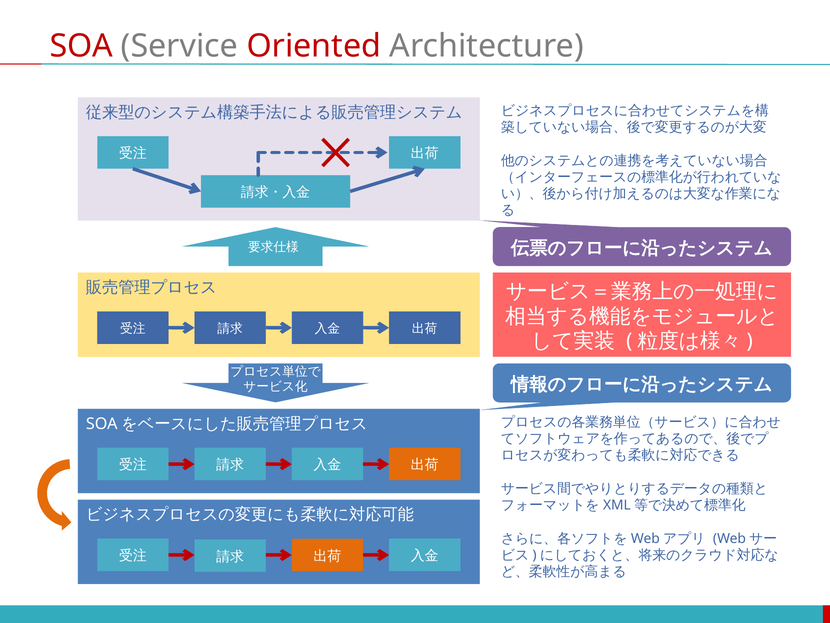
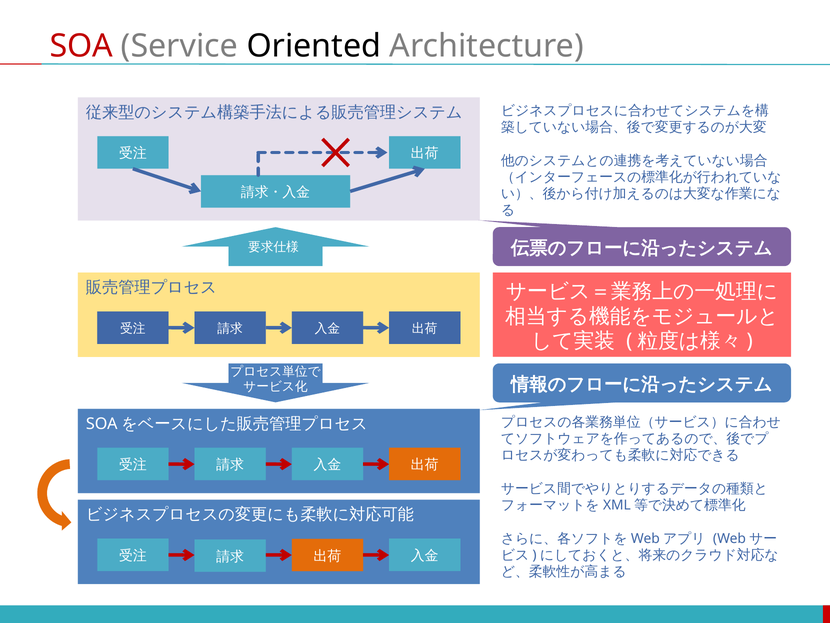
Oriented colour: red -> black
